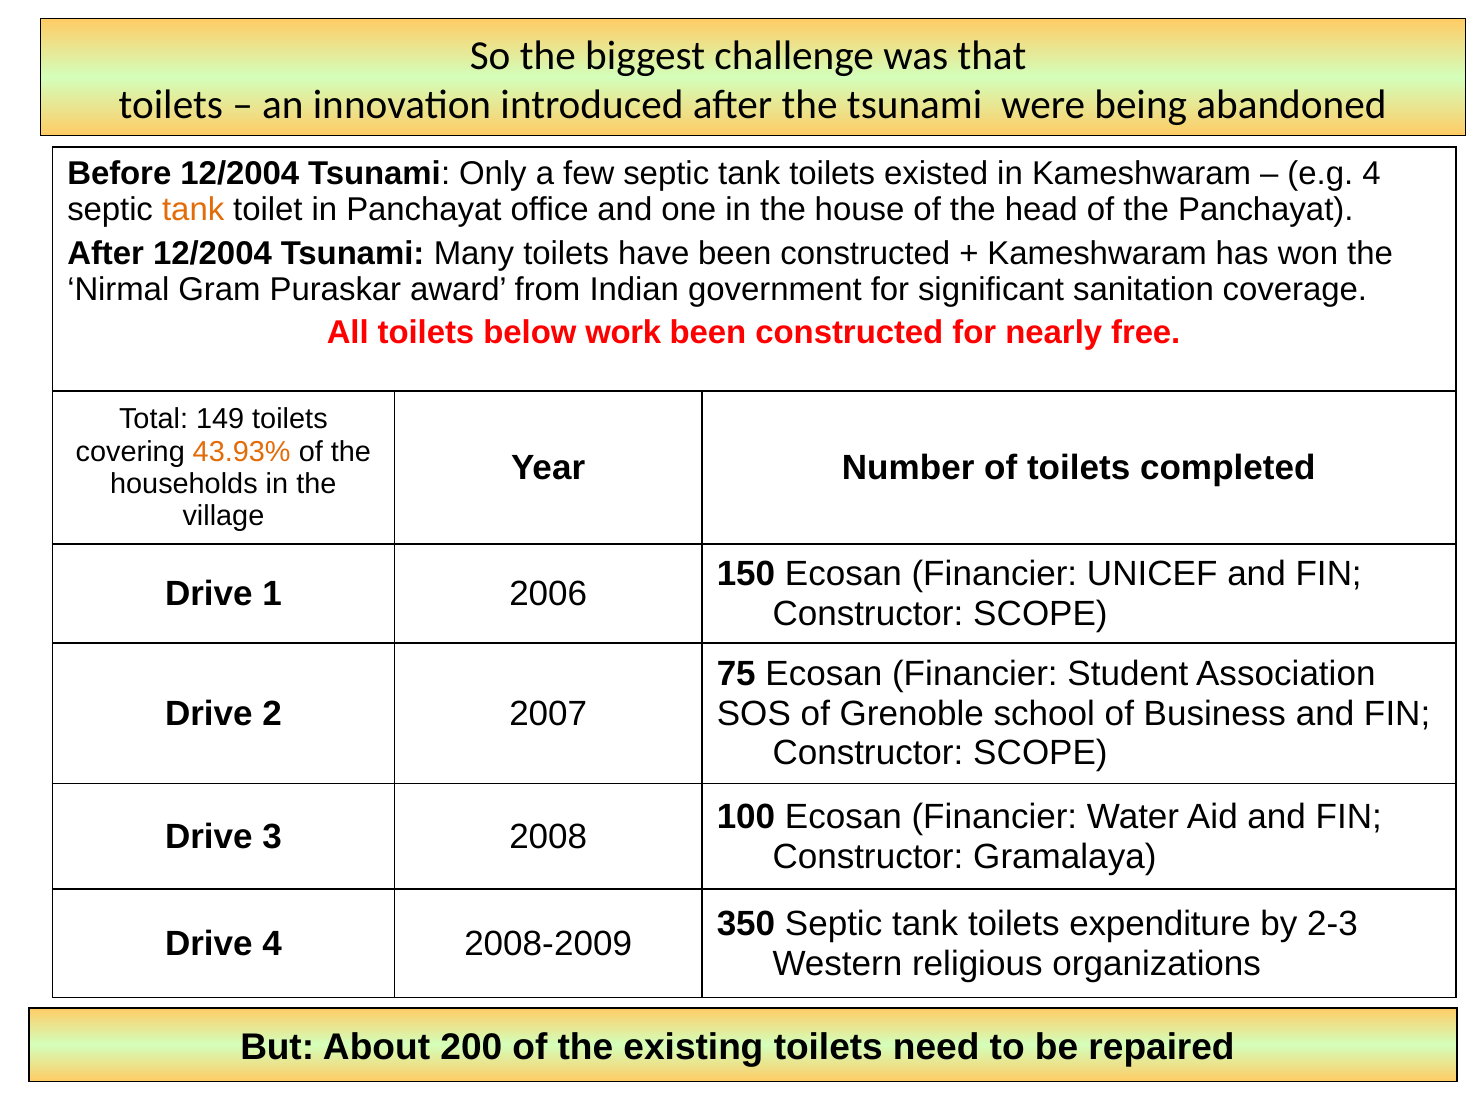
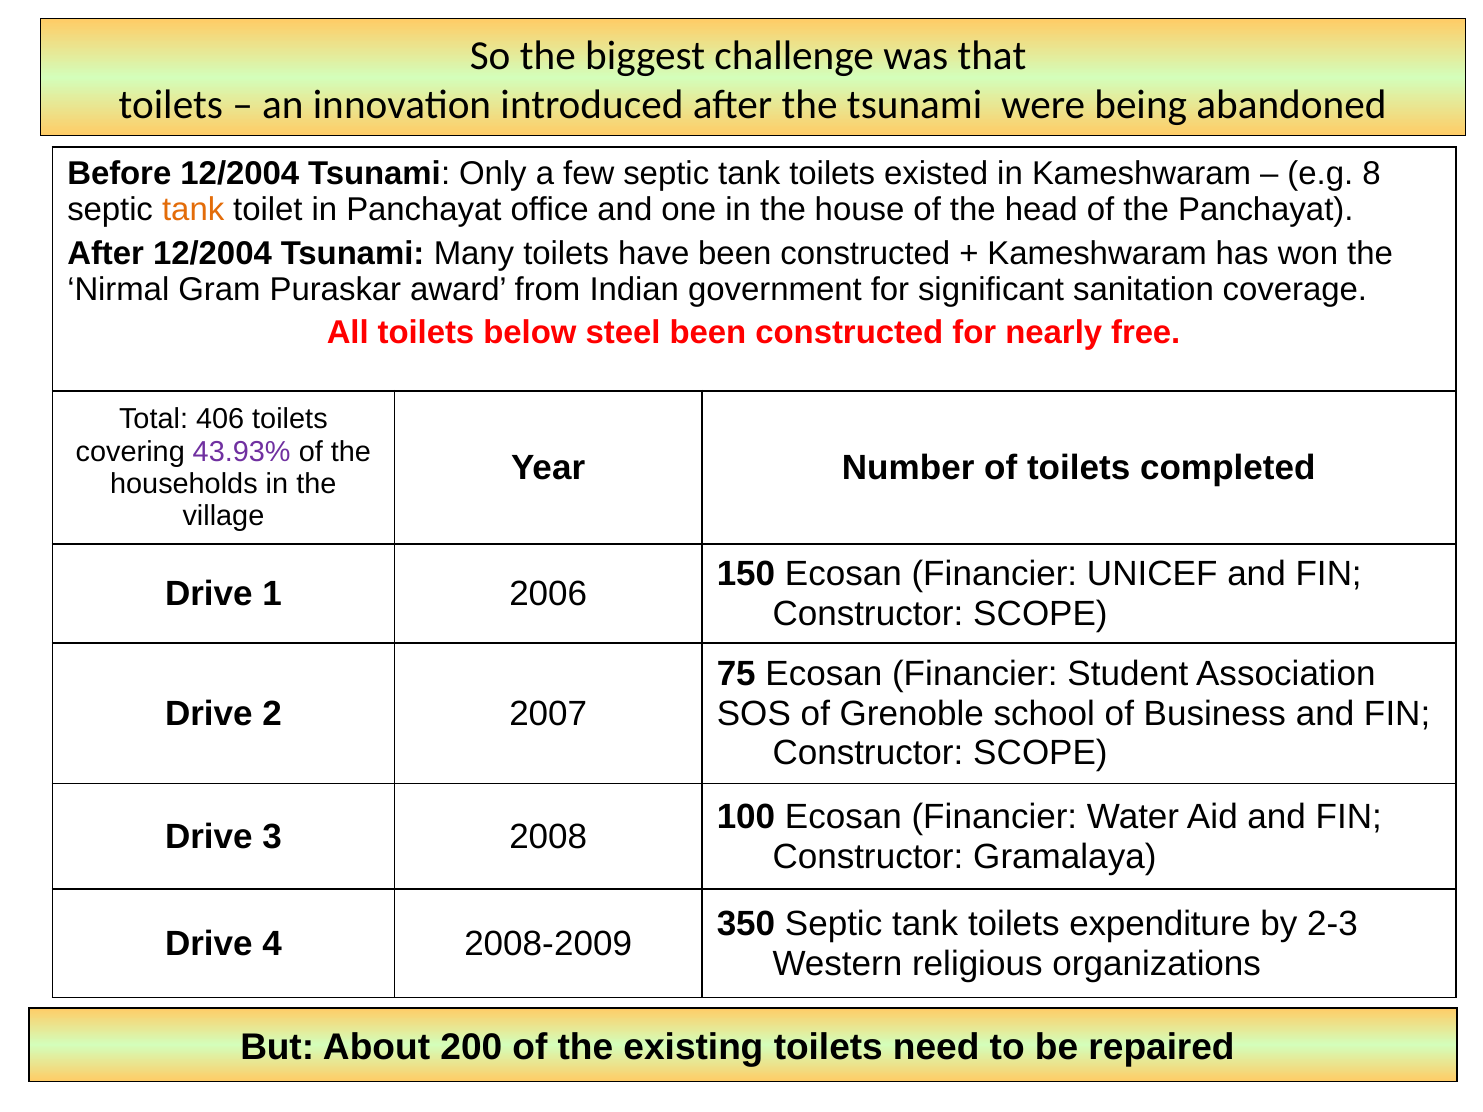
e.g 4: 4 -> 8
work: work -> steel
149: 149 -> 406
43.93% colour: orange -> purple
